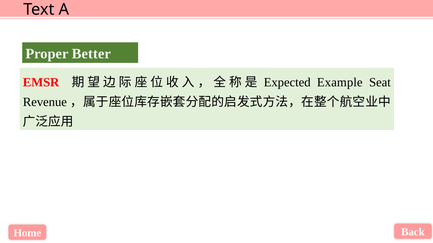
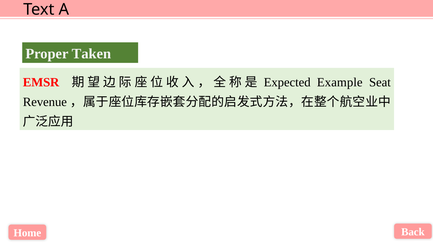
Better: Better -> Taken
